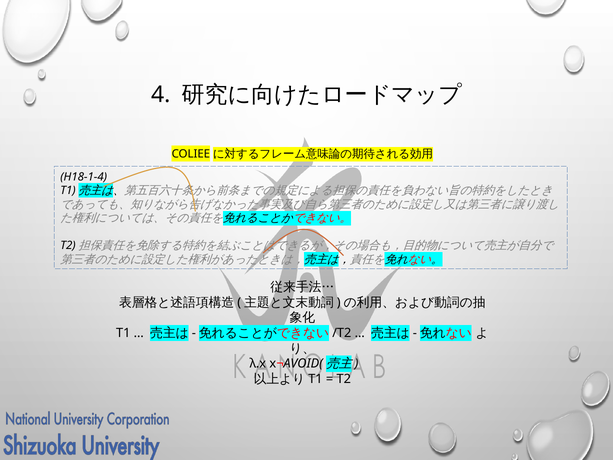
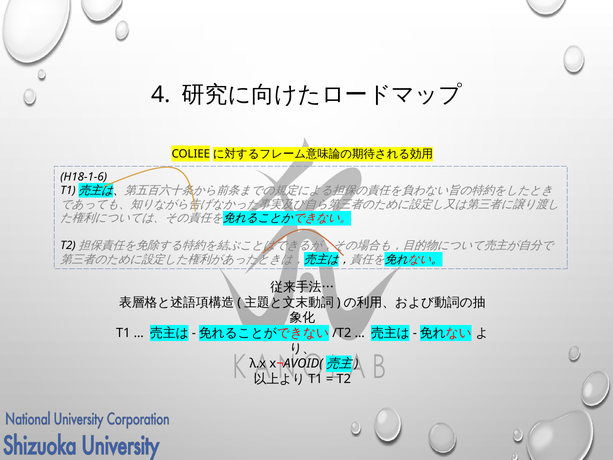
H18-1-4: H18-1-4 -> H18-1-6
